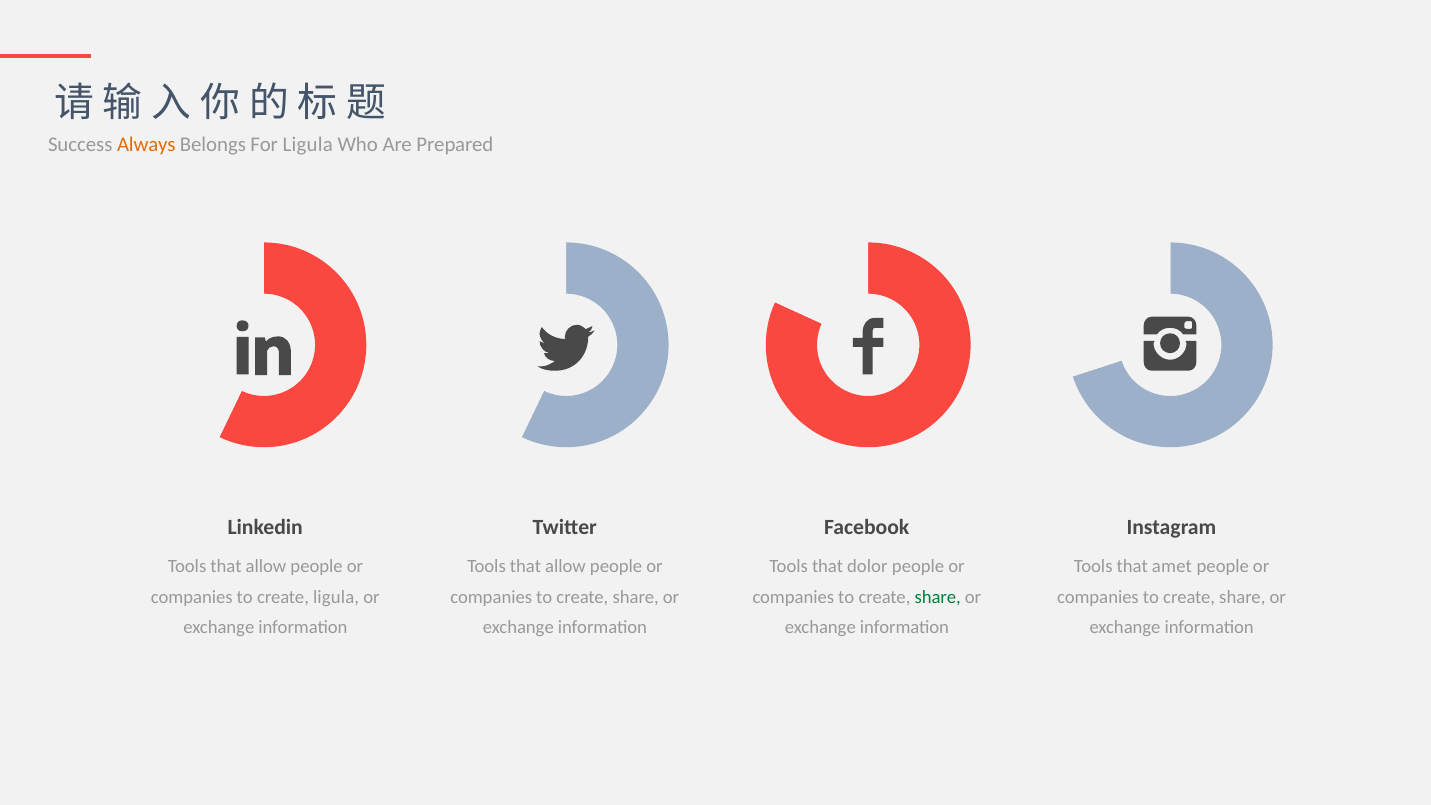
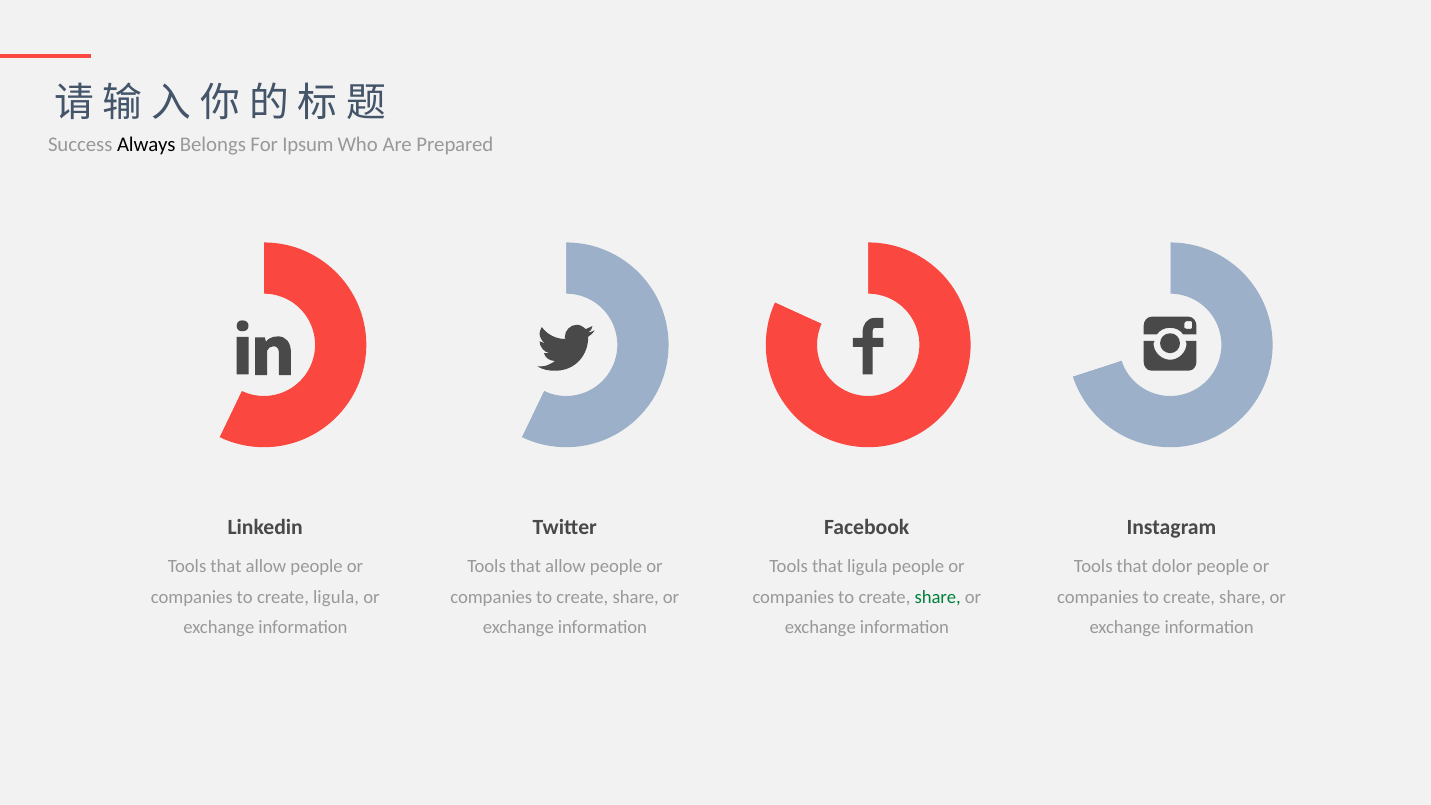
Always colour: orange -> black
For Ligula: Ligula -> Ipsum
that dolor: dolor -> ligula
amet: amet -> dolor
